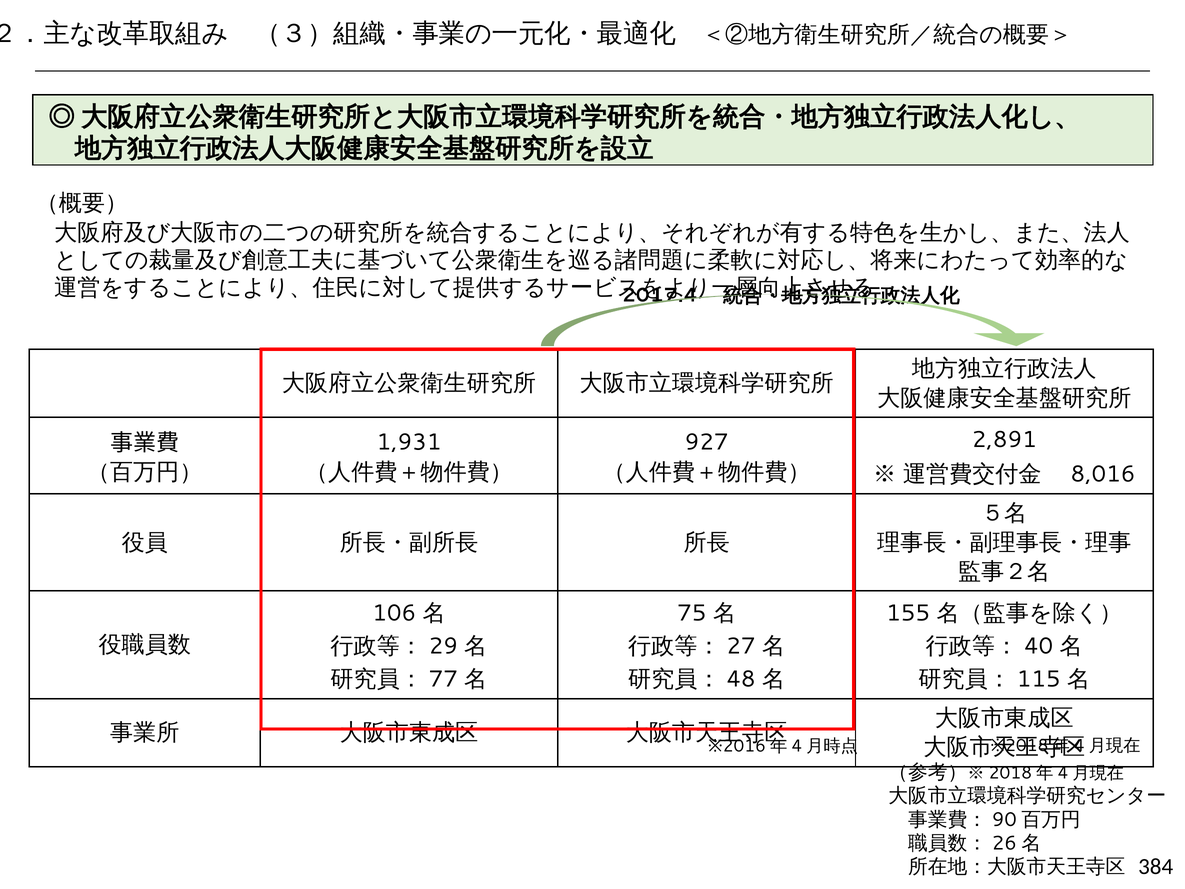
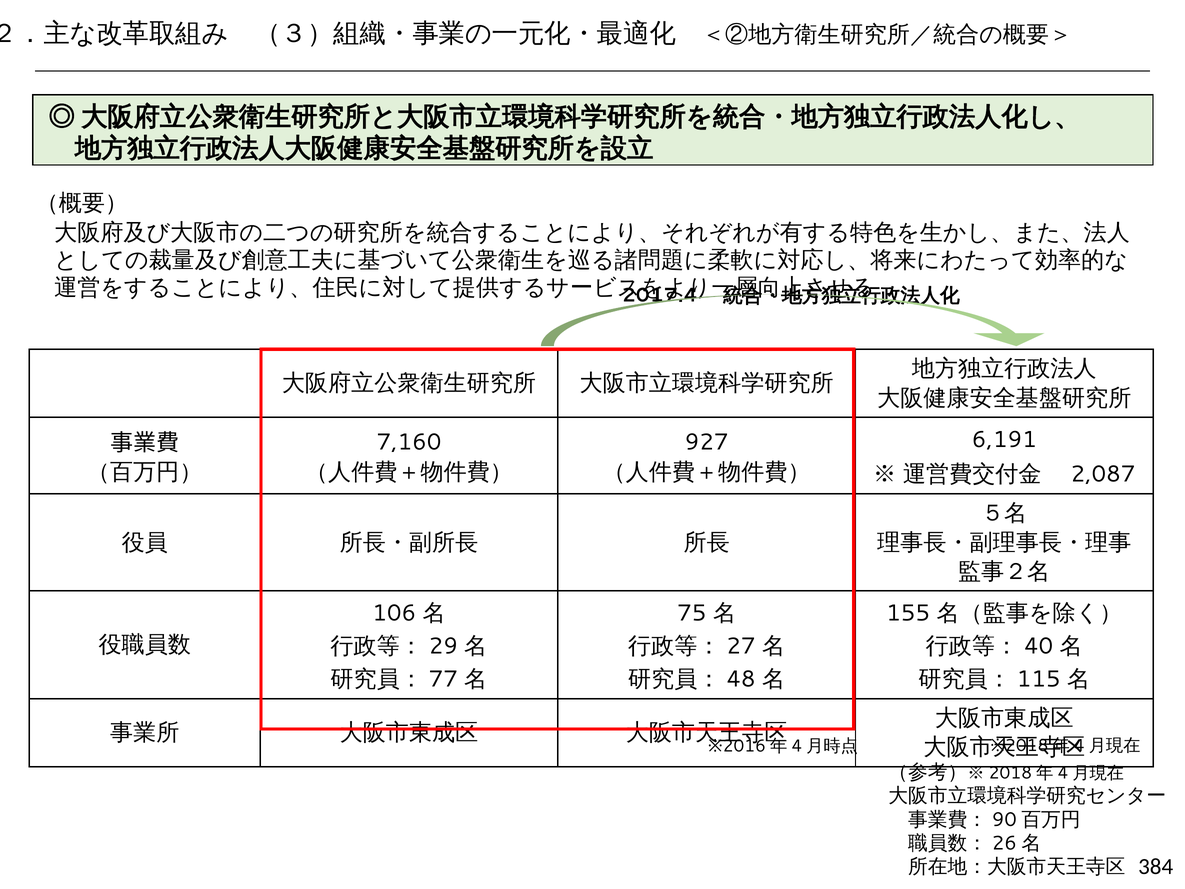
2,891: 2,891 -> 6,191
1,931: 1,931 -> 7,160
8,016: 8,016 -> 2,087
